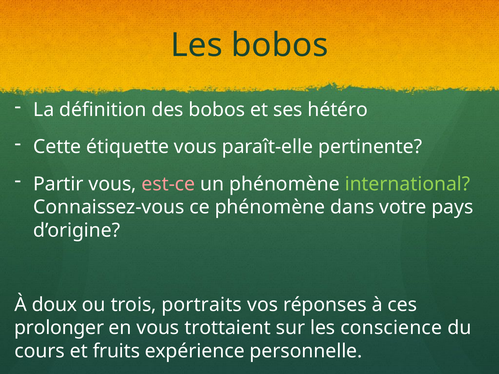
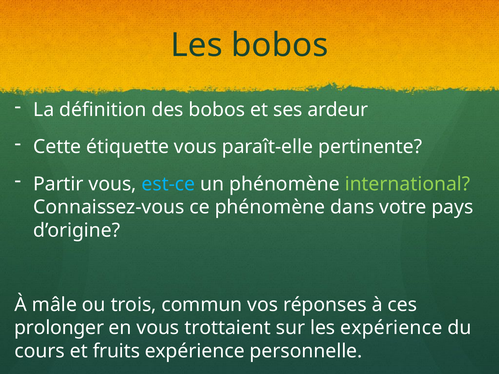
hétéro: hétéro -> ardeur
est-ce colour: pink -> light blue
doux: doux -> mâle
portraits: portraits -> commun
les conscience: conscience -> expérience
